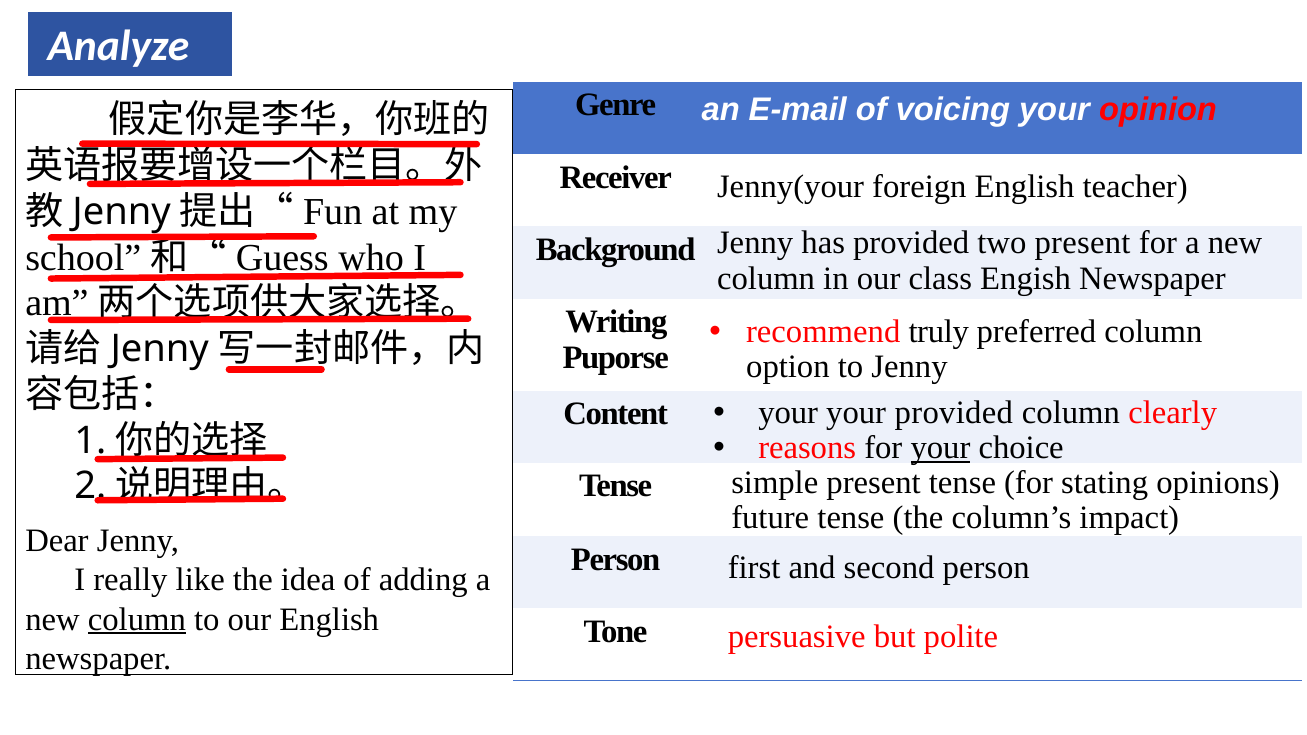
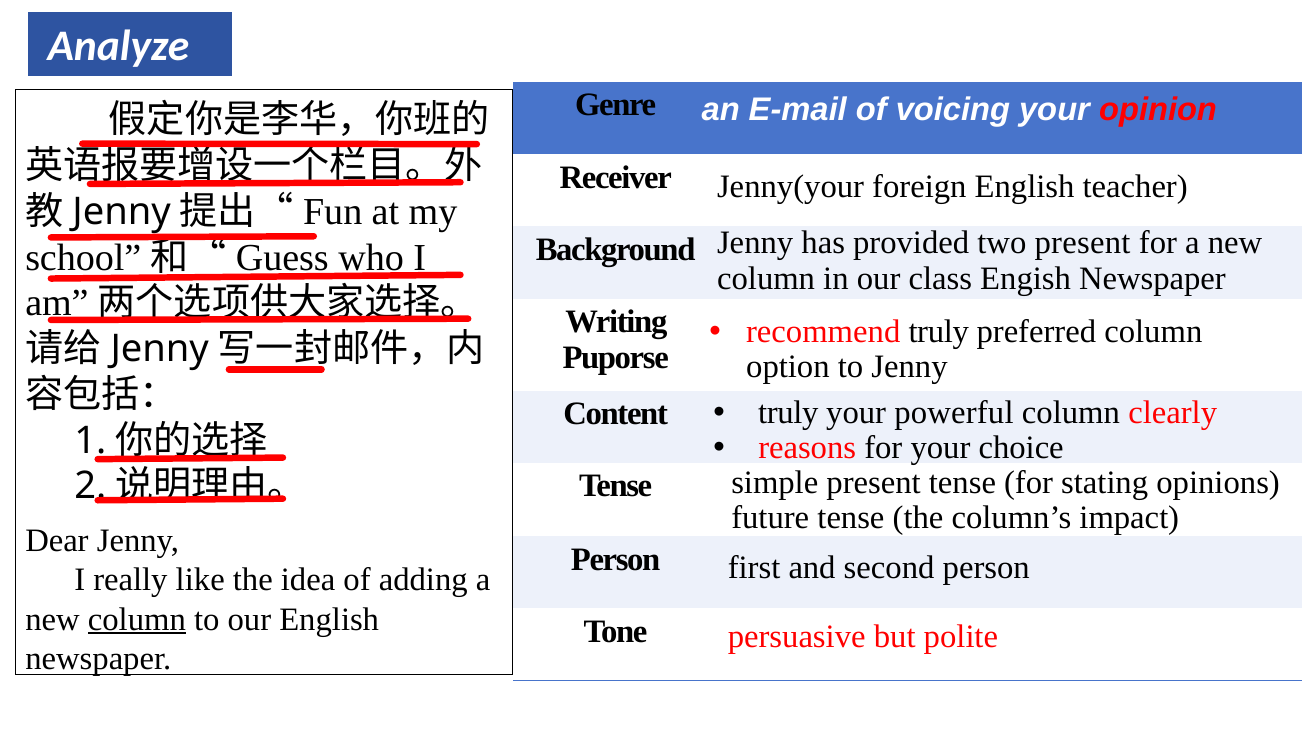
your at (788, 413): your -> truly
your provided: provided -> powerful
your at (940, 448) underline: present -> none
